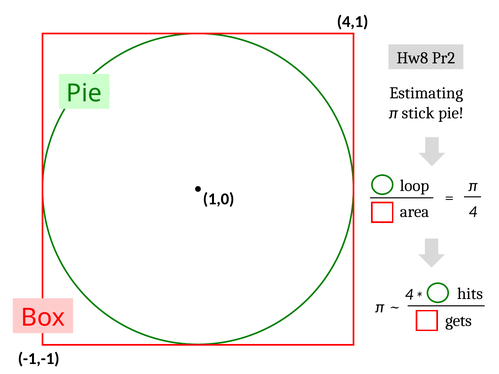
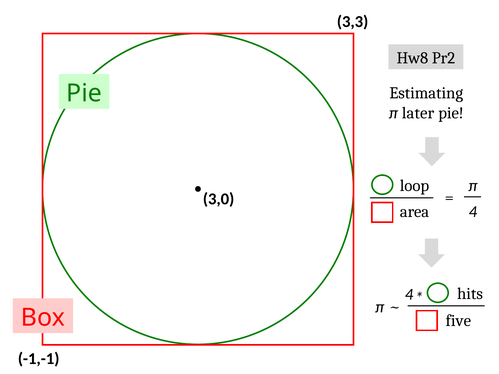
4,1: 4,1 -> 3,3
stick: stick -> later
1,0: 1,0 -> 3,0
gets: gets -> five
